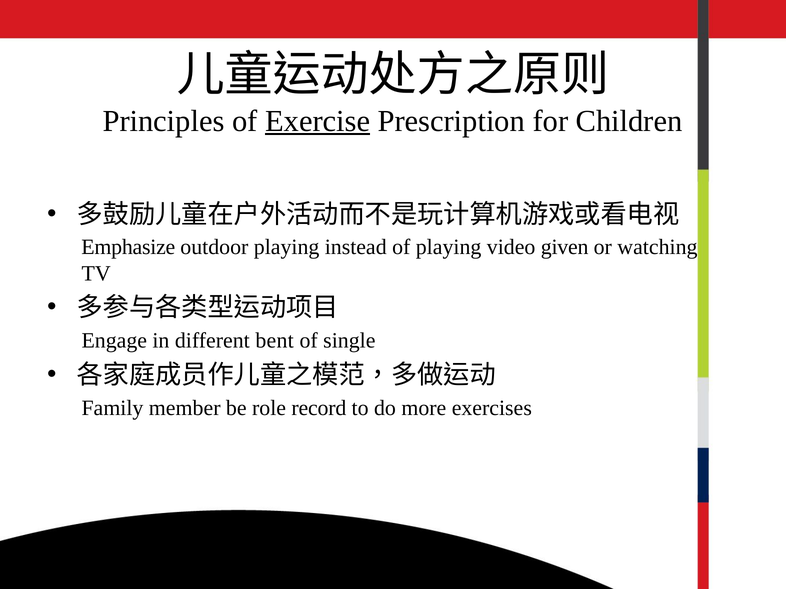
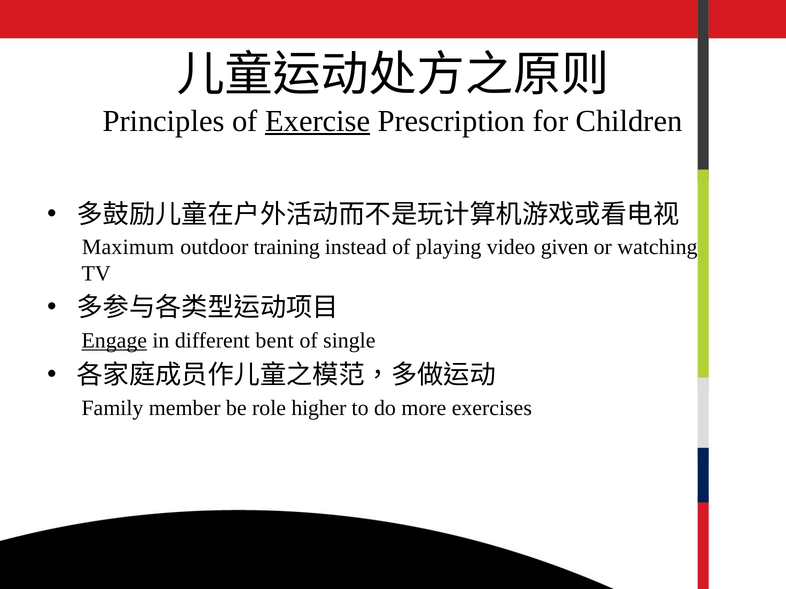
Emphasize: Emphasize -> Maximum
outdoor playing: playing -> training
Engage underline: none -> present
record: record -> higher
